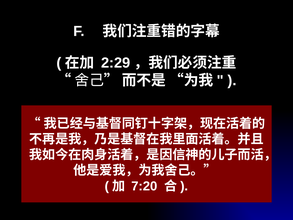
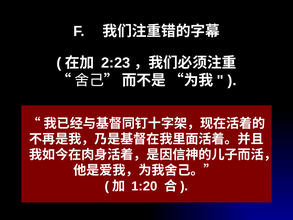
2:29: 2:29 -> 2:23
7:20: 7:20 -> 1:20
